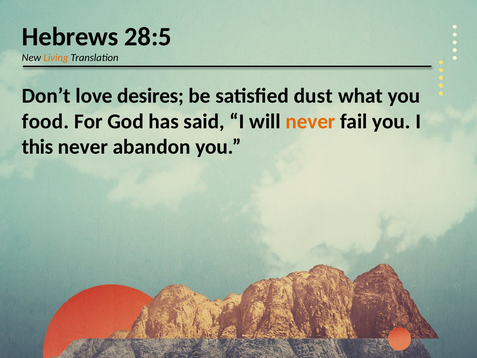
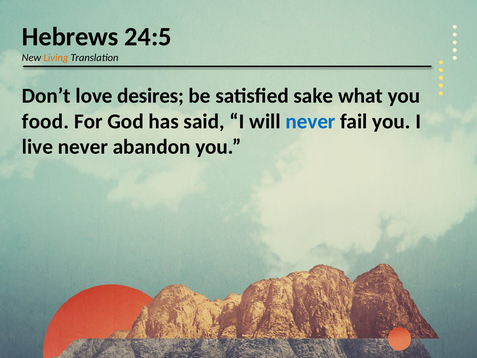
28:5: 28:5 -> 24:5
dust: dust -> sake
never at (310, 121) colour: orange -> blue
this: this -> live
